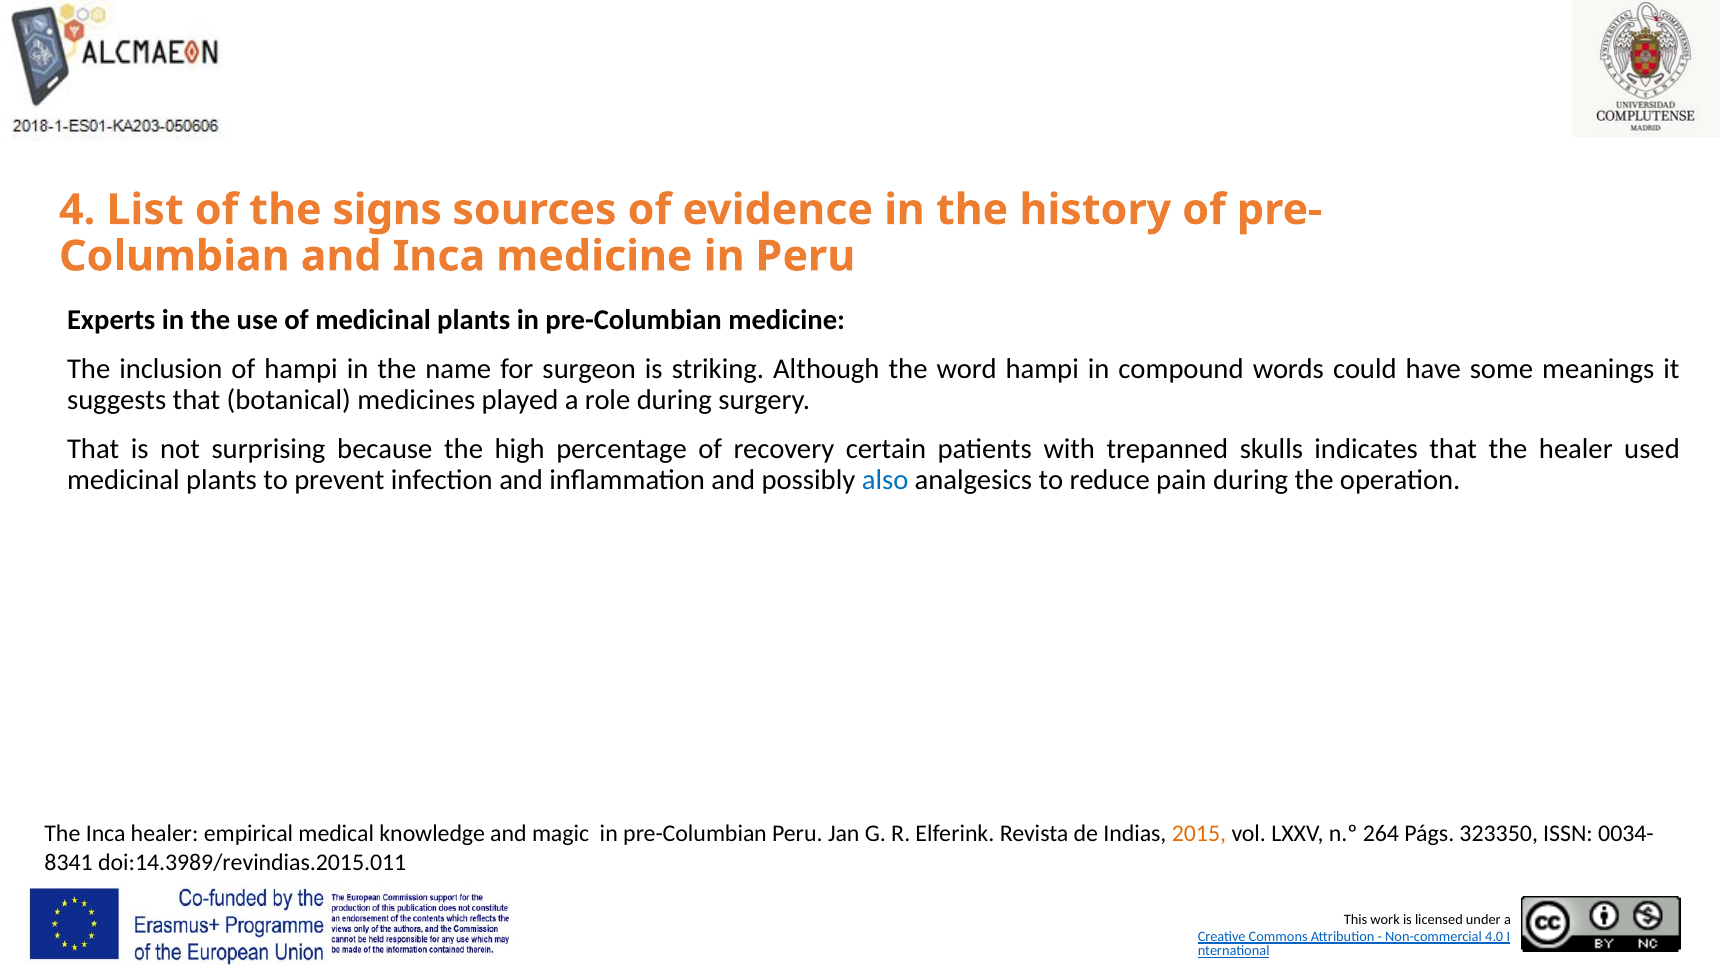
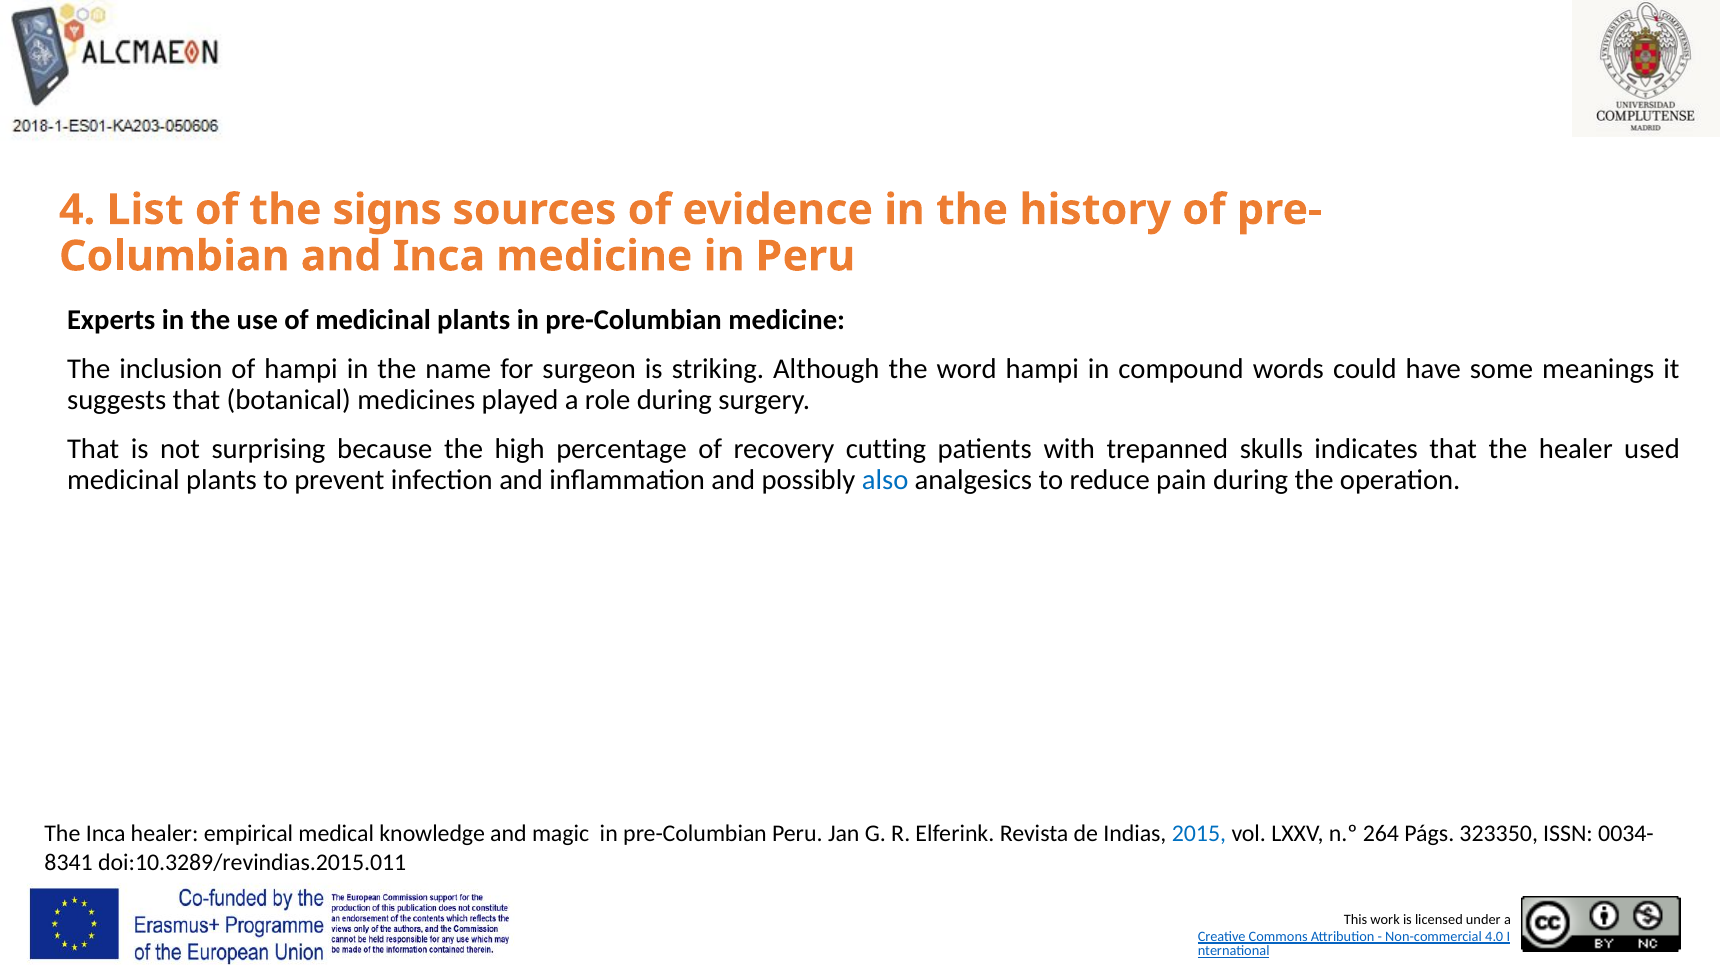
certain: certain -> cutting
2015 colour: orange -> blue
doi:14.3989/revindias.2015.011: doi:14.3989/revindias.2015.011 -> doi:10.3289/revindias.2015.011
